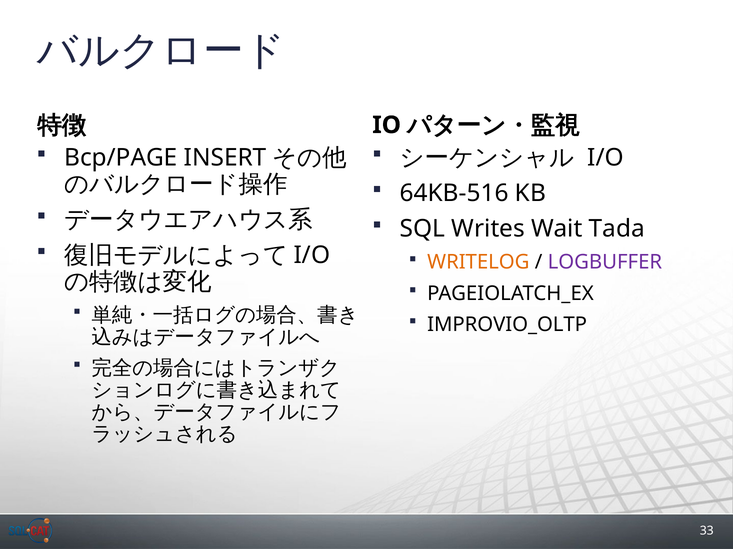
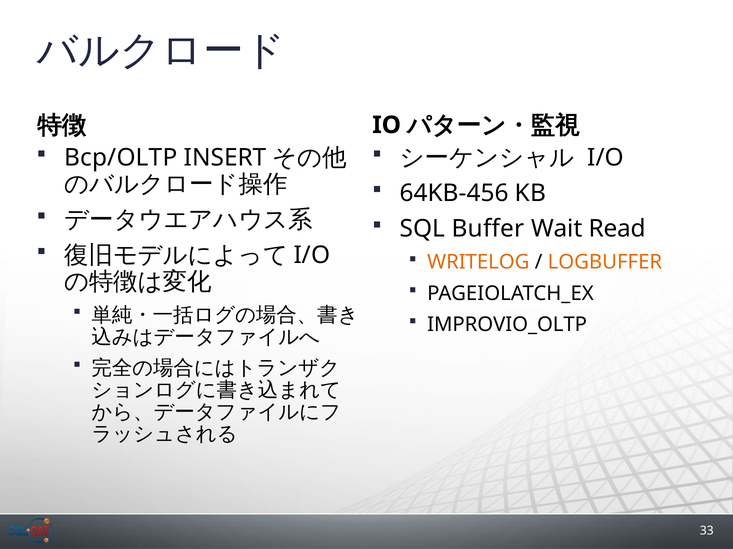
Bcp/PAGE: Bcp/PAGE -> Bcp/OLTP
64KB-516: 64KB-516 -> 64KB-456
Writes: Writes -> Buffer
Tada: Tada -> Read
LOGBUFFER colour: purple -> orange
